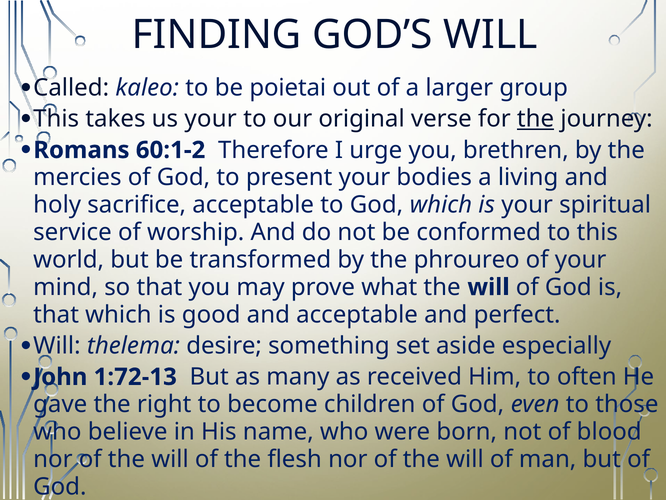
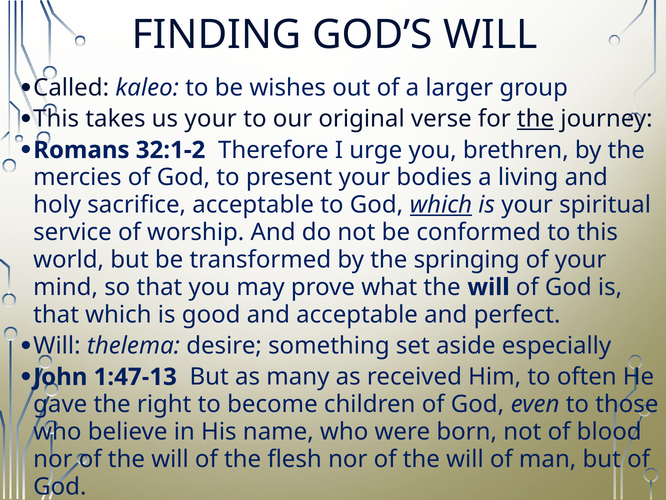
poietai: poietai -> wishes
60:1-2: 60:1-2 -> 32:1-2
which at (441, 205) underline: none -> present
phroureo: phroureo -> springing
1:72-13: 1:72-13 -> 1:47-13
